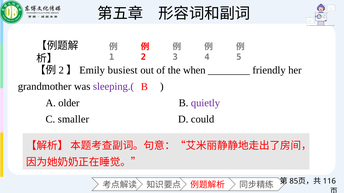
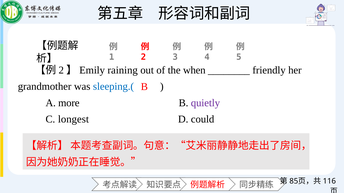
busiest: busiest -> raining
sleeping.( colour: purple -> blue
older: older -> more
smaller: smaller -> longest
